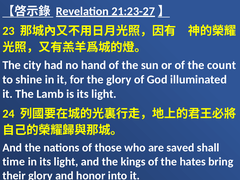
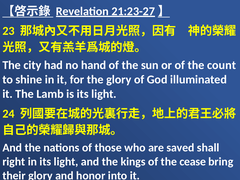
time: time -> right
hates: hates -> cease
